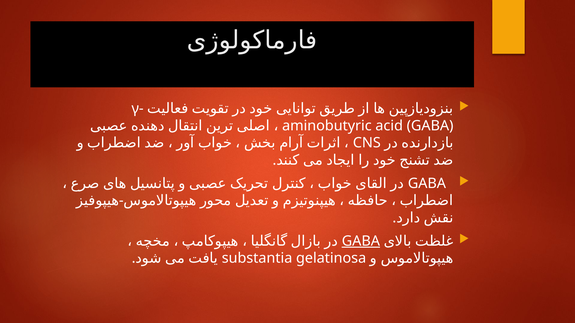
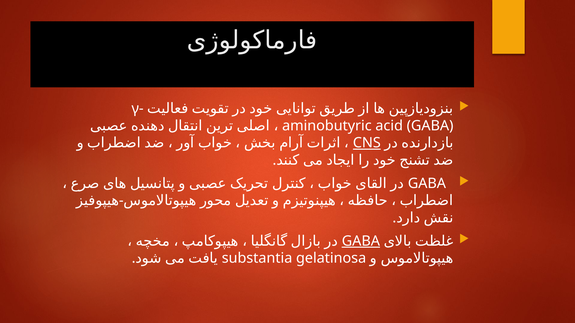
CNS underline: none -> present
